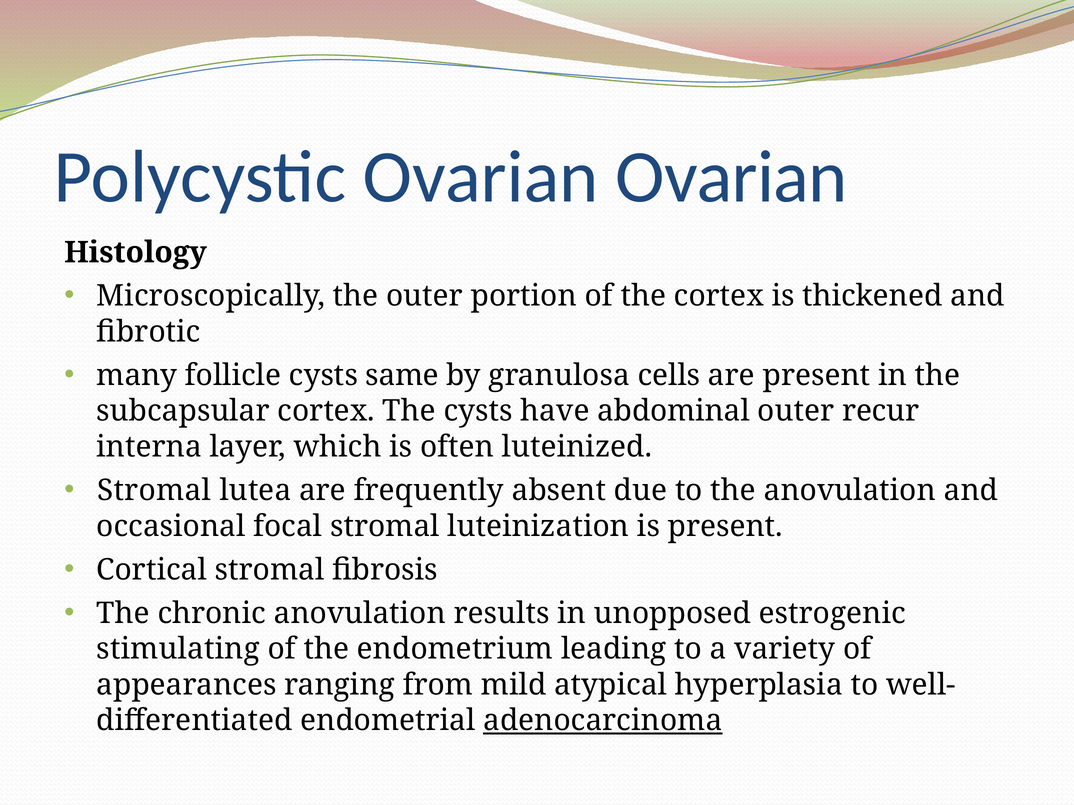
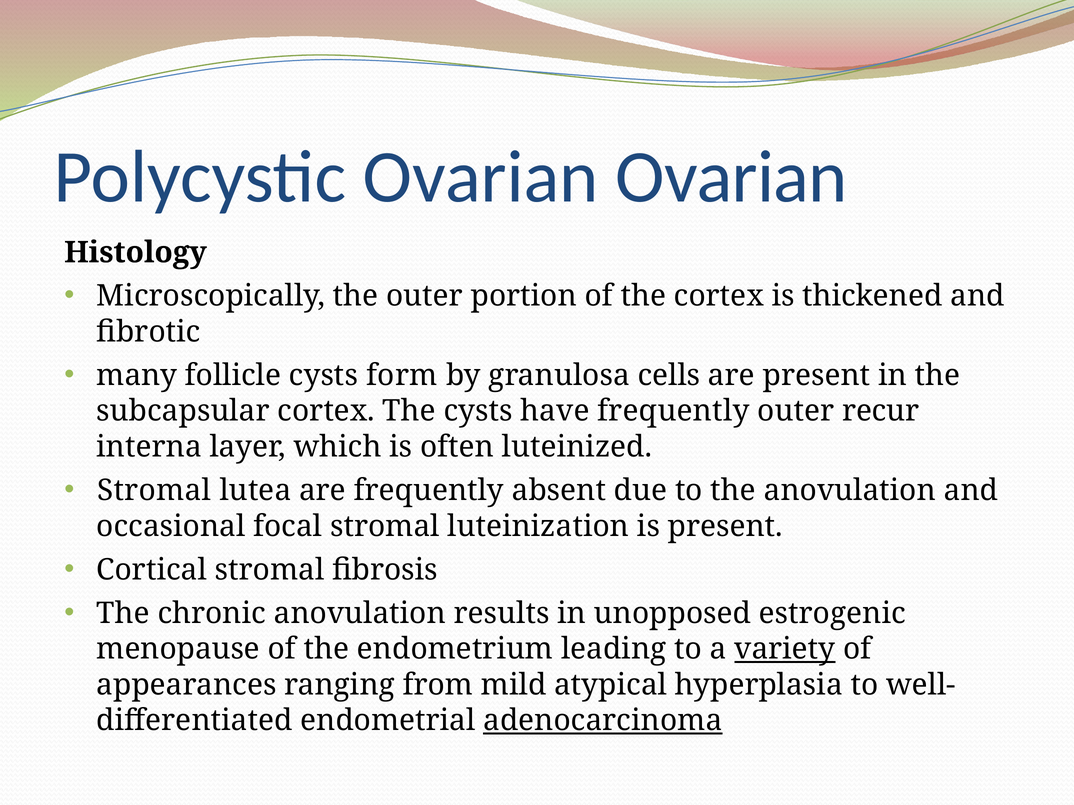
same: same -> form
have abdominal: abdominal -> frequently
stimulating: stimulating -> menopause
variety underline: none -> present
